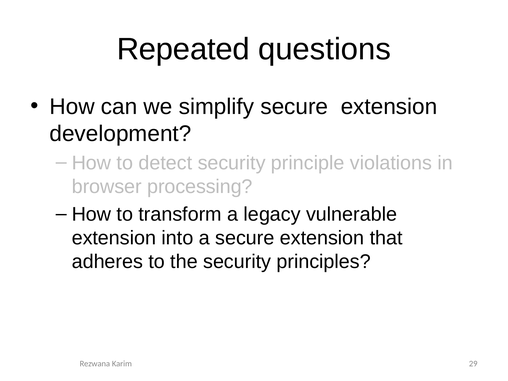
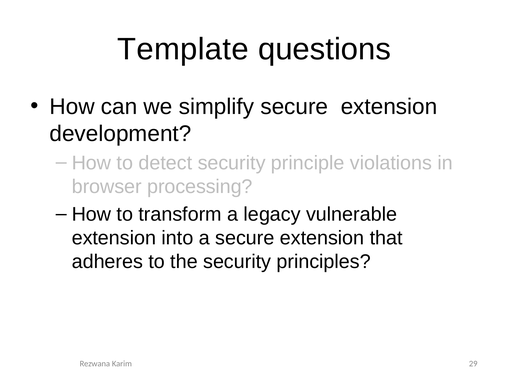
Repeated: Repeated -> Template
